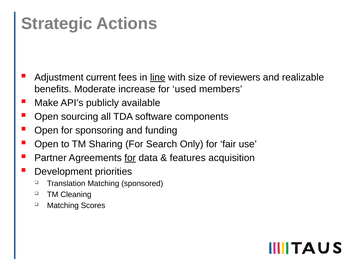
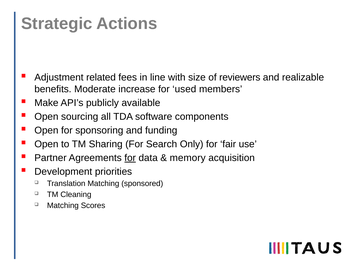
current: current -> related
line underline: present -> none
features: features -> memory
